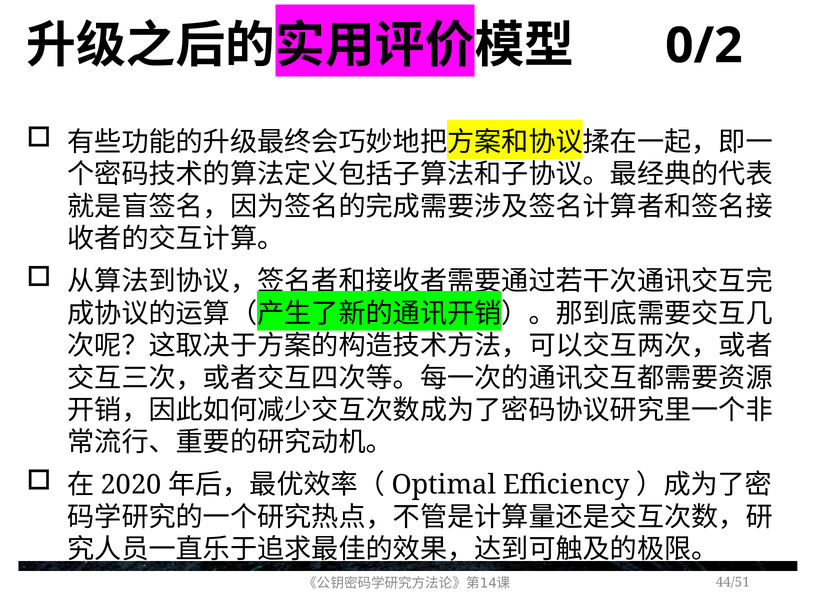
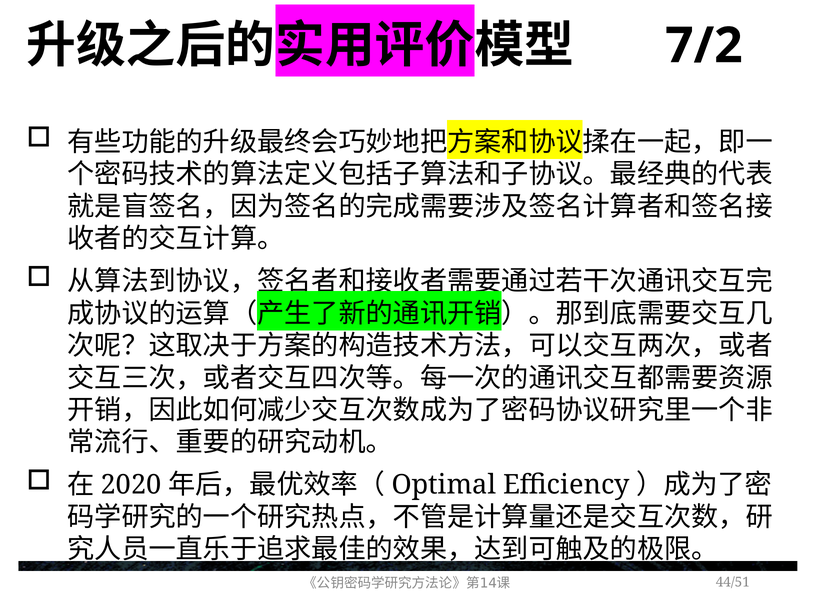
0/2: 0/2 -> 7/2
